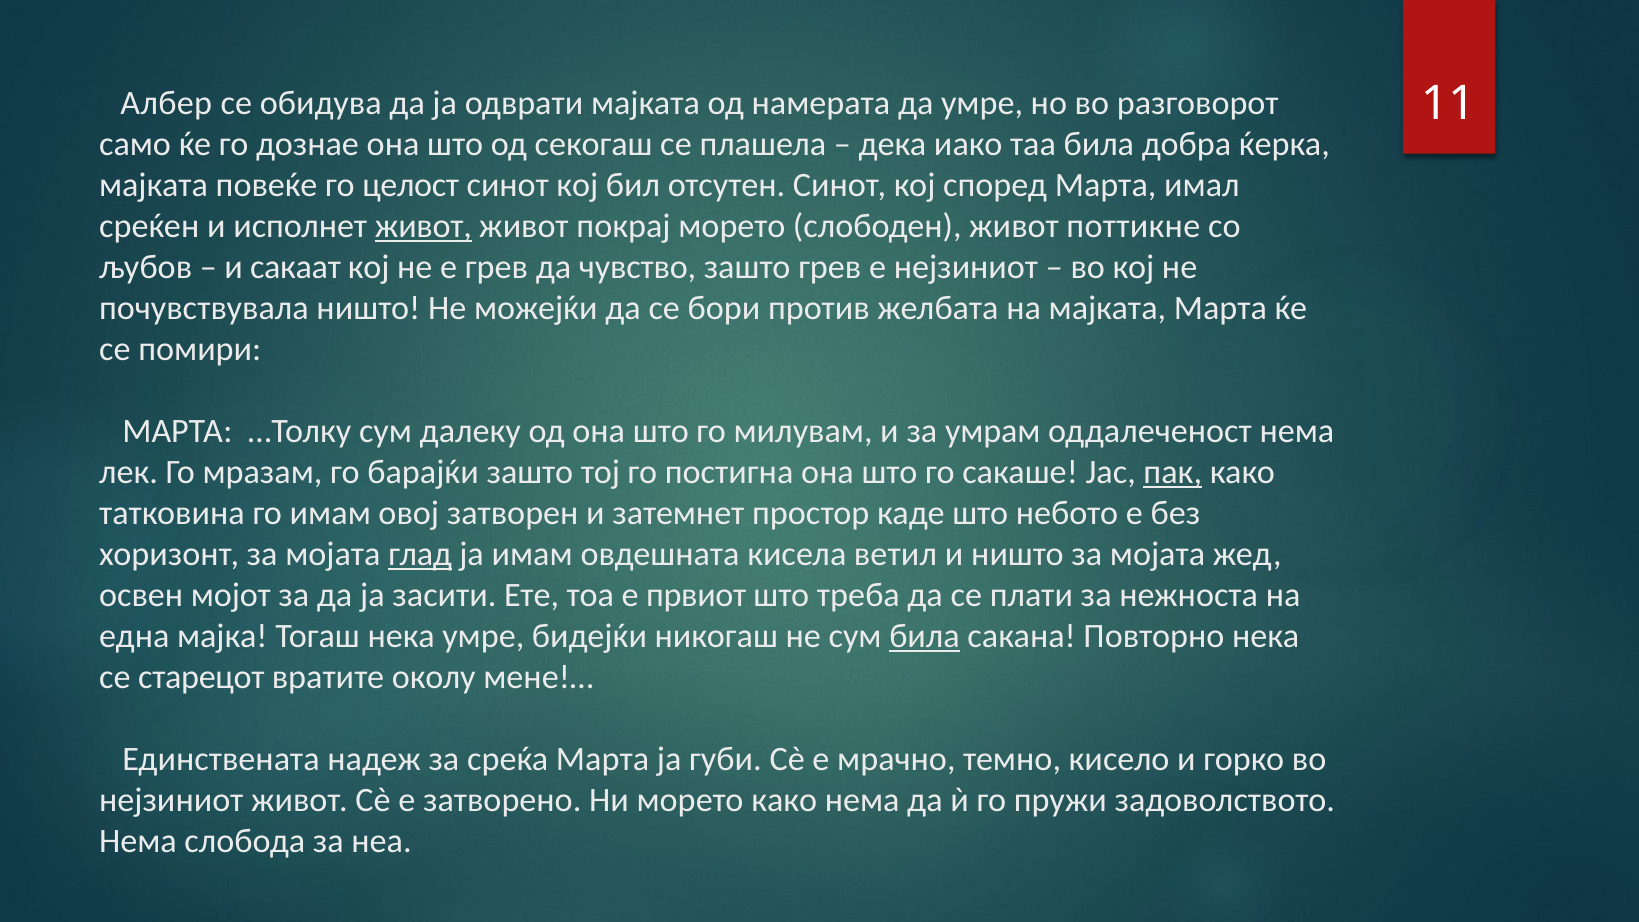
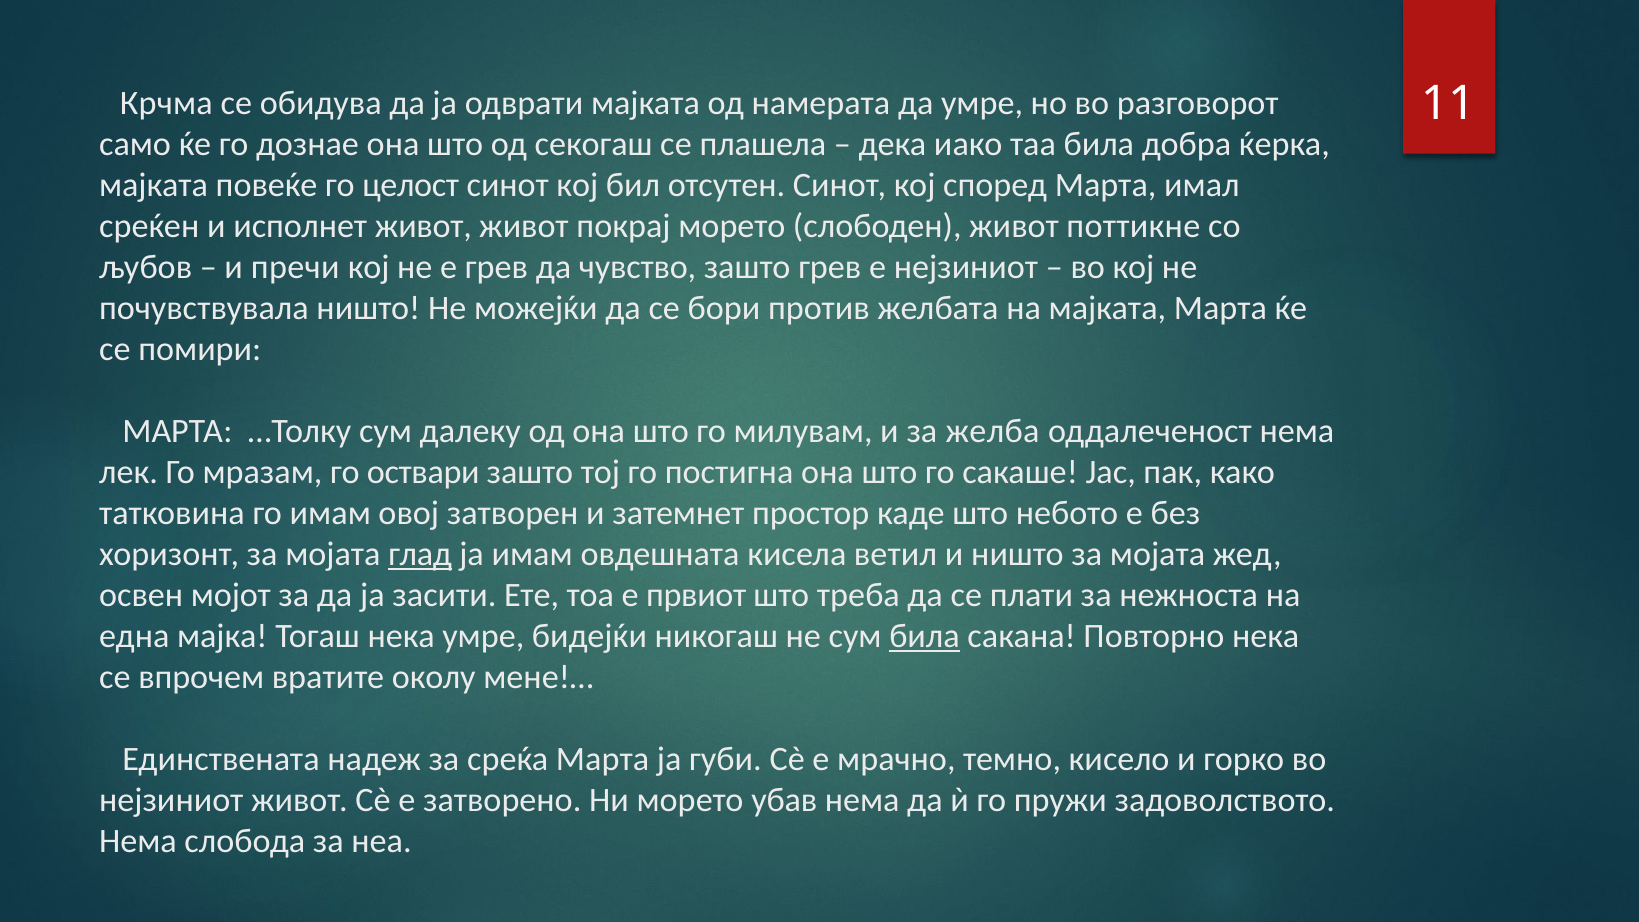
Албер: Албер -> Крчма
живот at (423, 226) underline: present -> none
сакаат: сакаат -> пречи
умрам: умрам -> желба
барајќи: барајќи -> оствари
пак underline: present -> none
старецот: старецот -> впрочем
морето како: како -> убав
